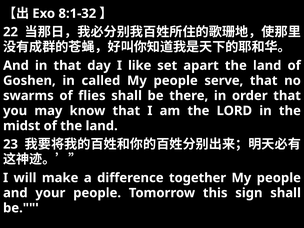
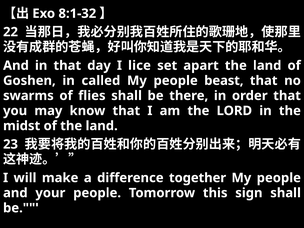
like: like -> lice
serve: serve -> beast
